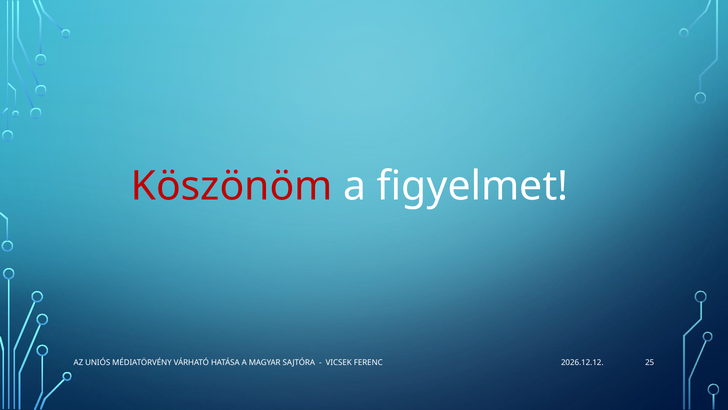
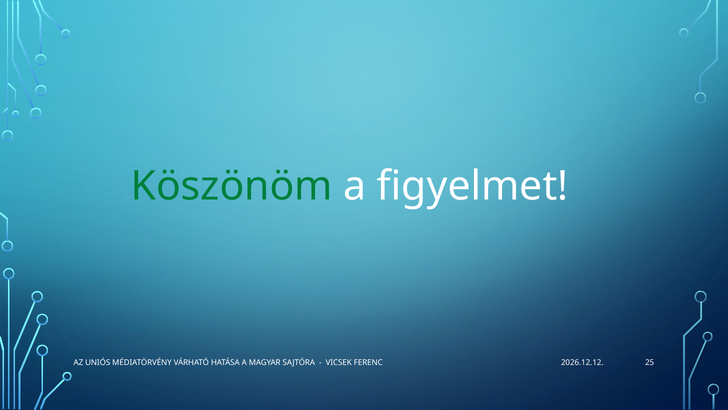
Köszönöm colour: red -> green
